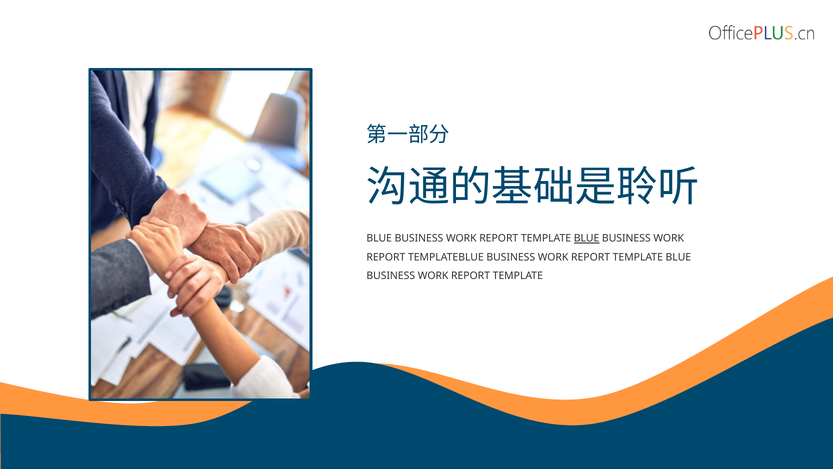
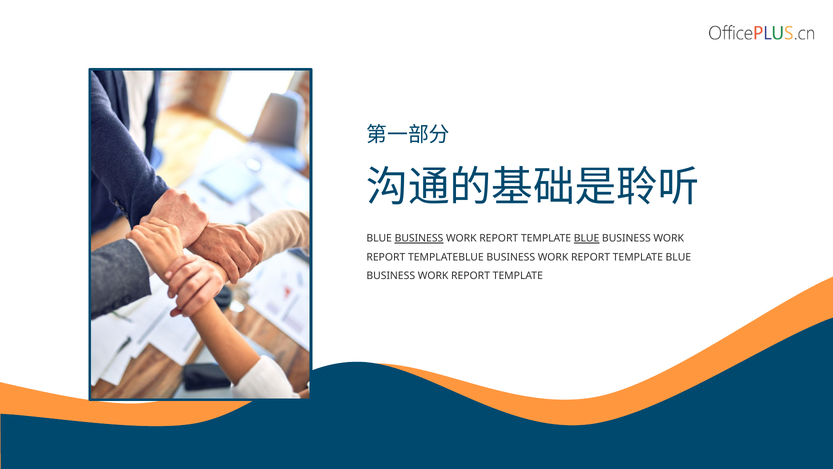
BUSINESS at (419, 238) underline: none -> present
